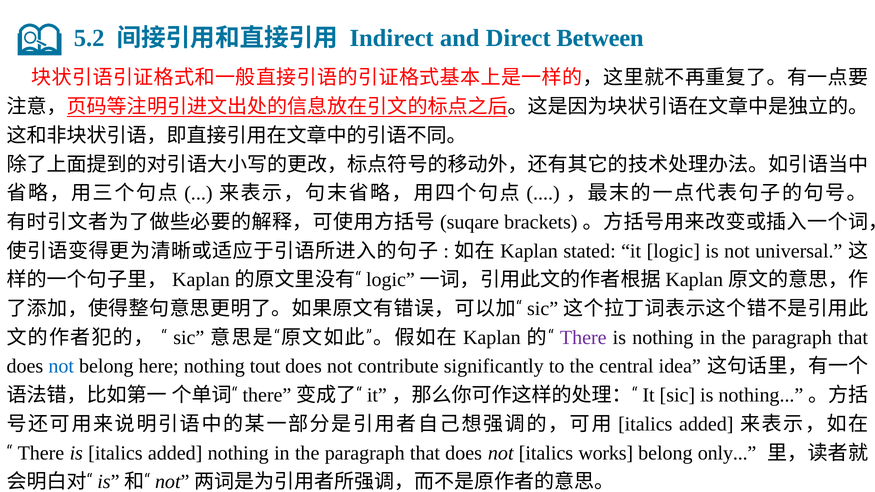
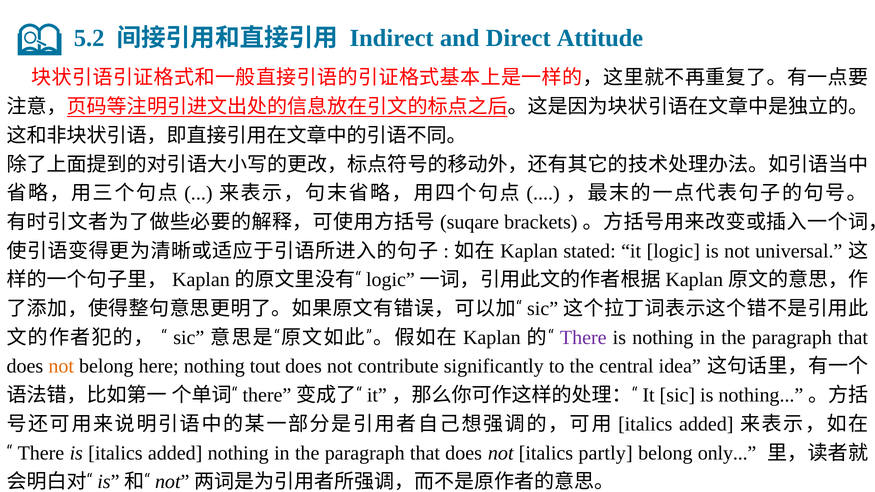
Between: Between -> Attitude
not at (61, 366) colour: blue -> orange
works: works -> partly
